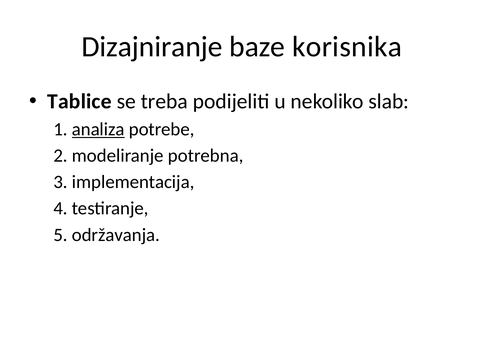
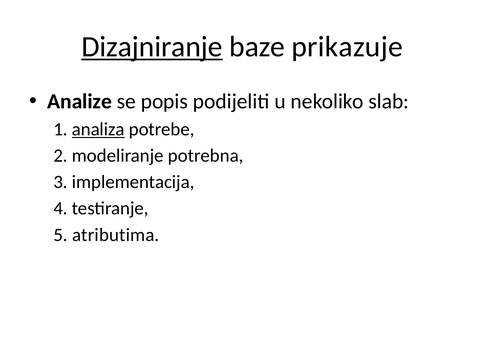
Dizajniranje underline: none -> present
korisnika: korisnika -> prikazuje
Tablice: Tablice -> Analize
treba: treba -> popis
održavanja: održavanja -> atributima
